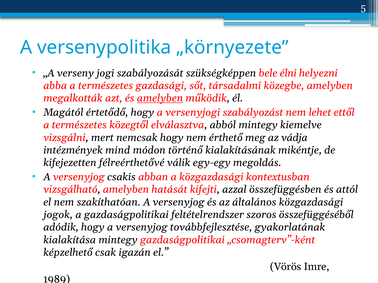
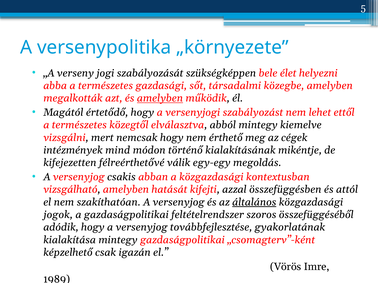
élni: élni -> élet
vádja: vádja -> cégek
általános underline: none -> present
